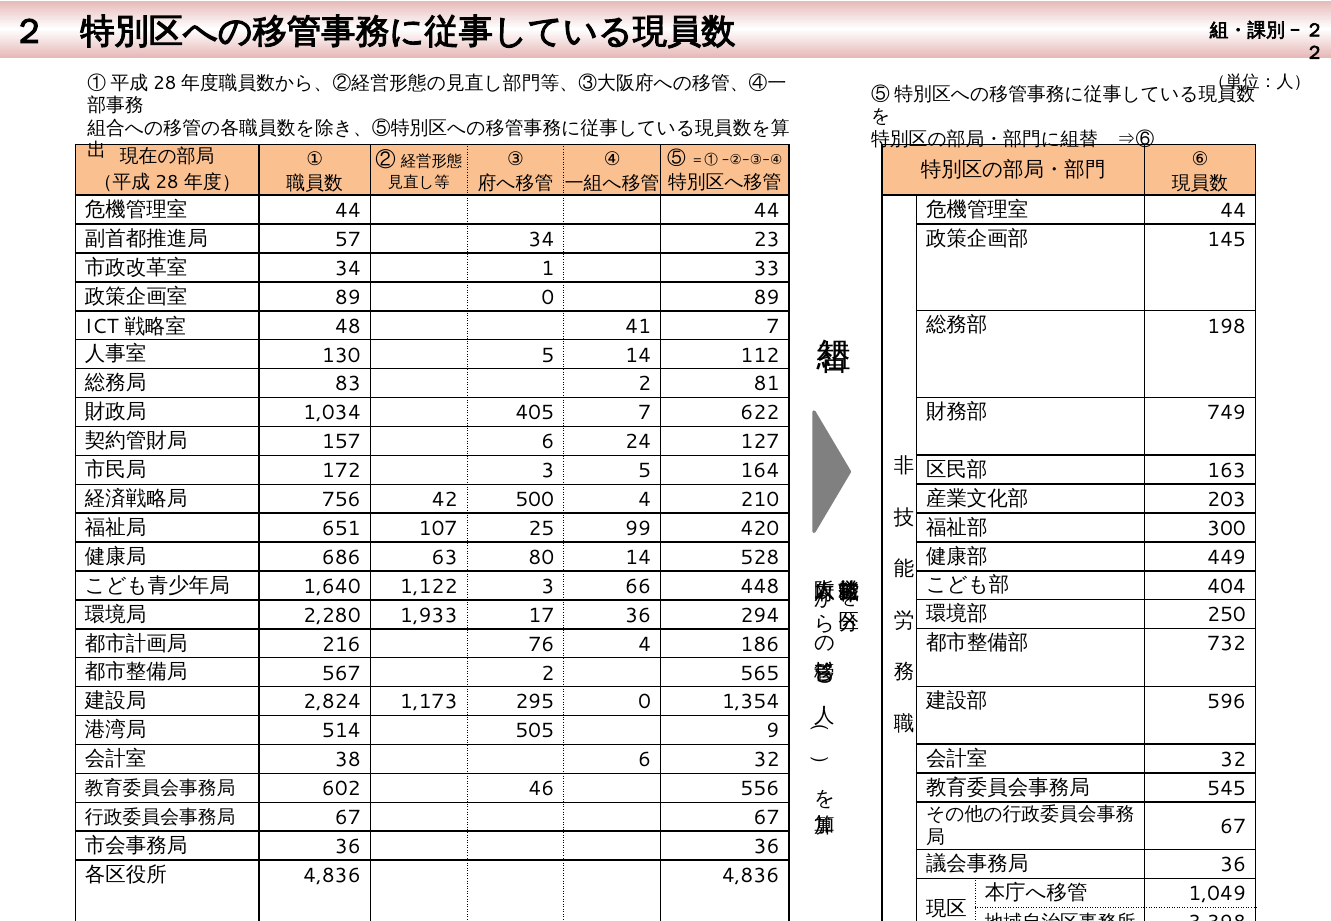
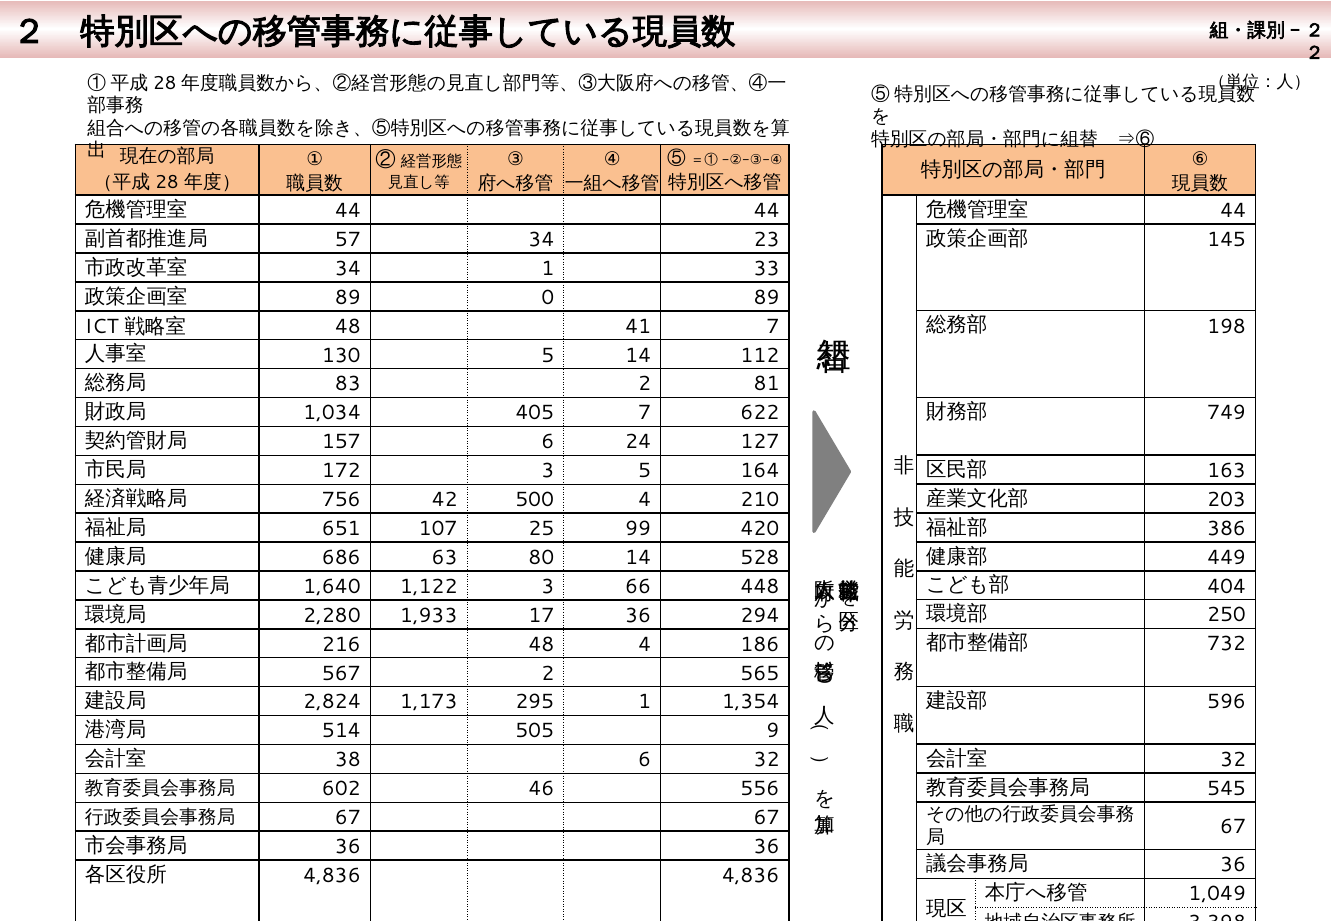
300: 300 -> 386
216 76: 76 -> 48
295 0: 0 -> 1
